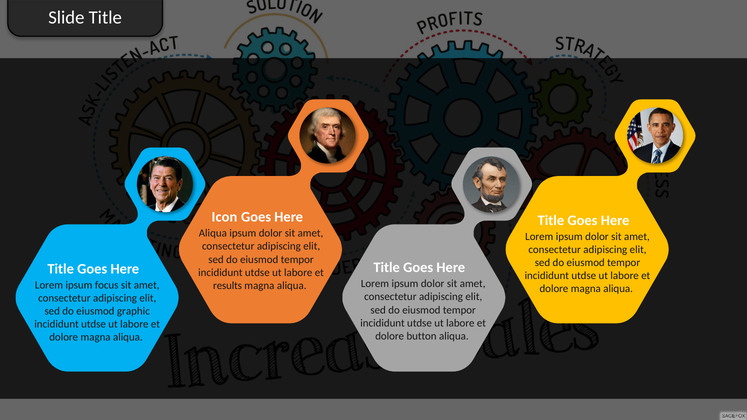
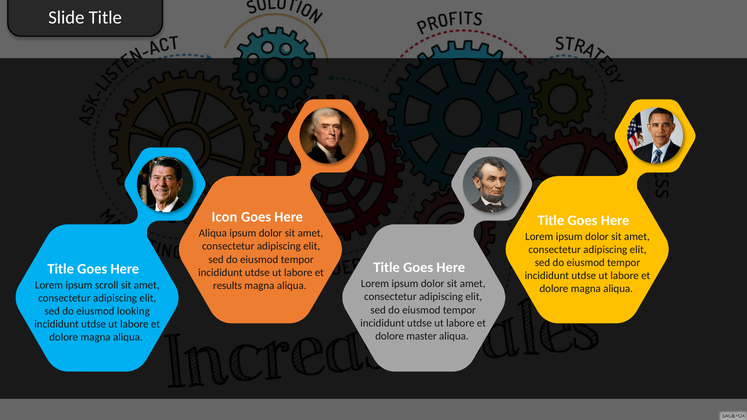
focus: focus -> scroll
graphic: graphic -> looking
button: button -> master
